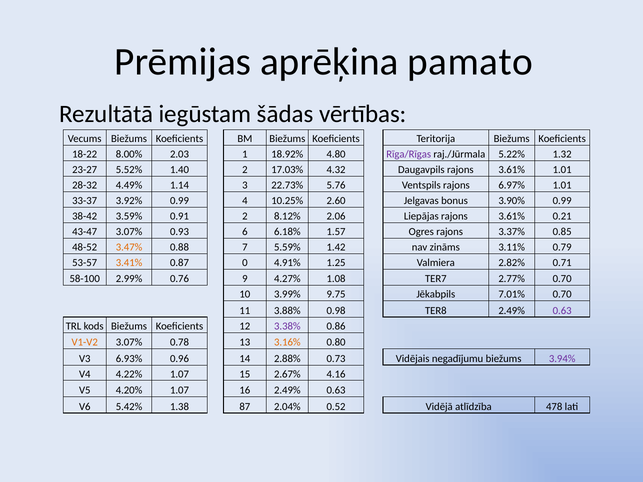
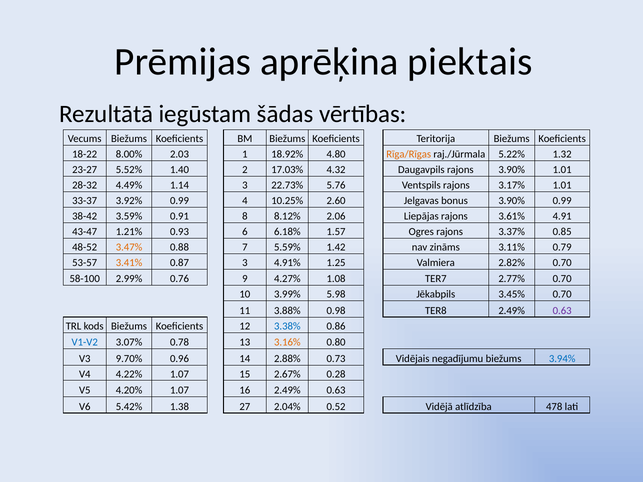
pamato: pamato -> piektais
Rīga/Rīgas colour: purple -> orange
Daugavpils rajons 3.61%: 3.61% -> 3.90%
6.97%: 6.97% -> 3.17%
0.91 2: 2 -> 8
0.21: 0.21 -> 4.91
43-47 3.07%: 3.07% -> 1.21%
0.87 0: 0 -> 3
2.82% 0.71: 0.71 -> 0.70
9.75: 9.75 -> 5.98
7.01%: 7.01% -> 3.45%
3.38% colour: purple -> blue
V1-V2 colour: orange -> blue
6.93%: 6.93% -> 9.70%
3.94% colour: purple -> blue
4.16: 4.16 -> 0.28
87: 87 -> 27
